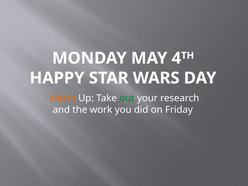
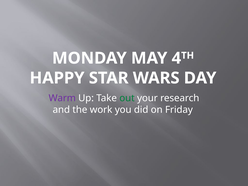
Warm colour: orange -> purple
